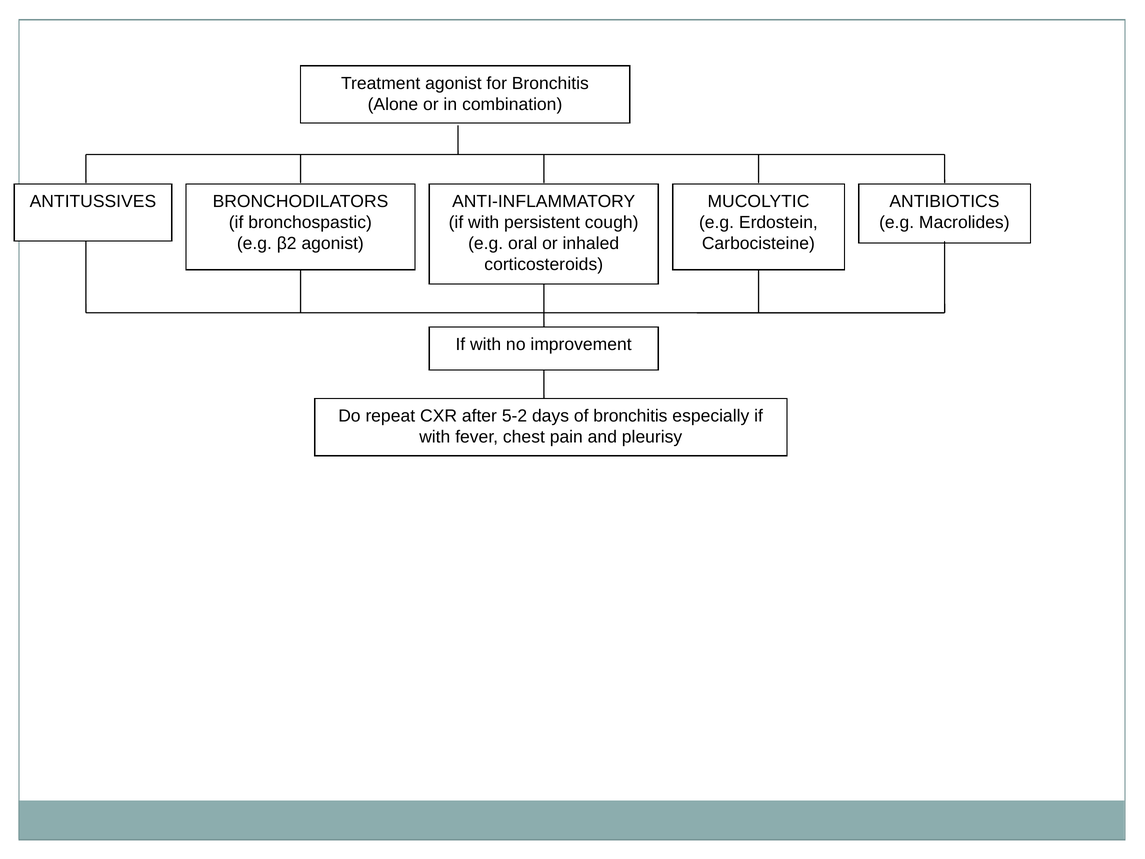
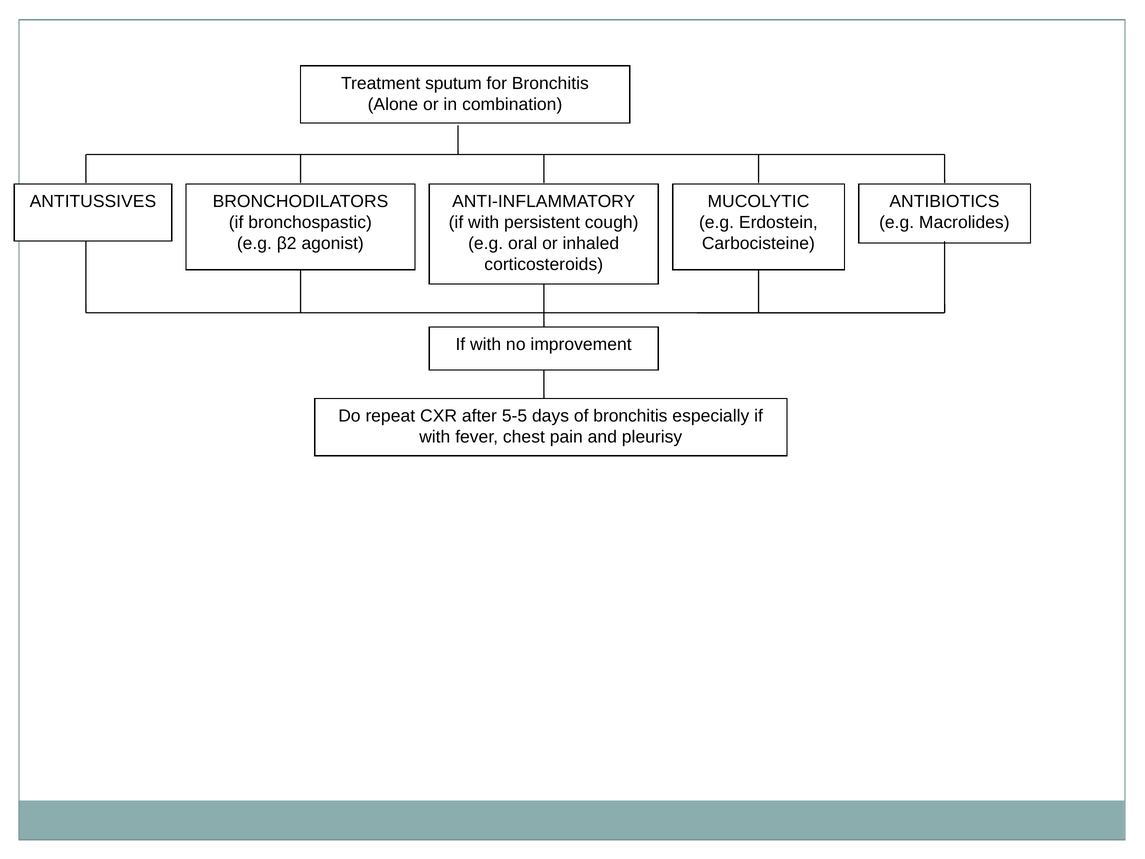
Treatment agonist: agonist -> sputum
5-2: 5-2 -> 5-5
